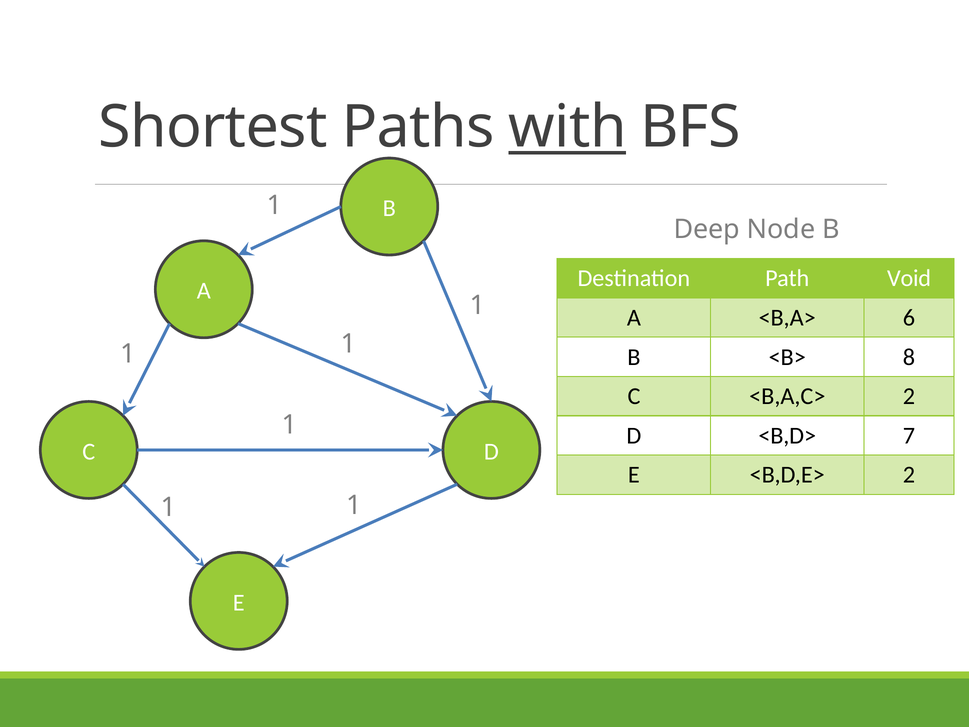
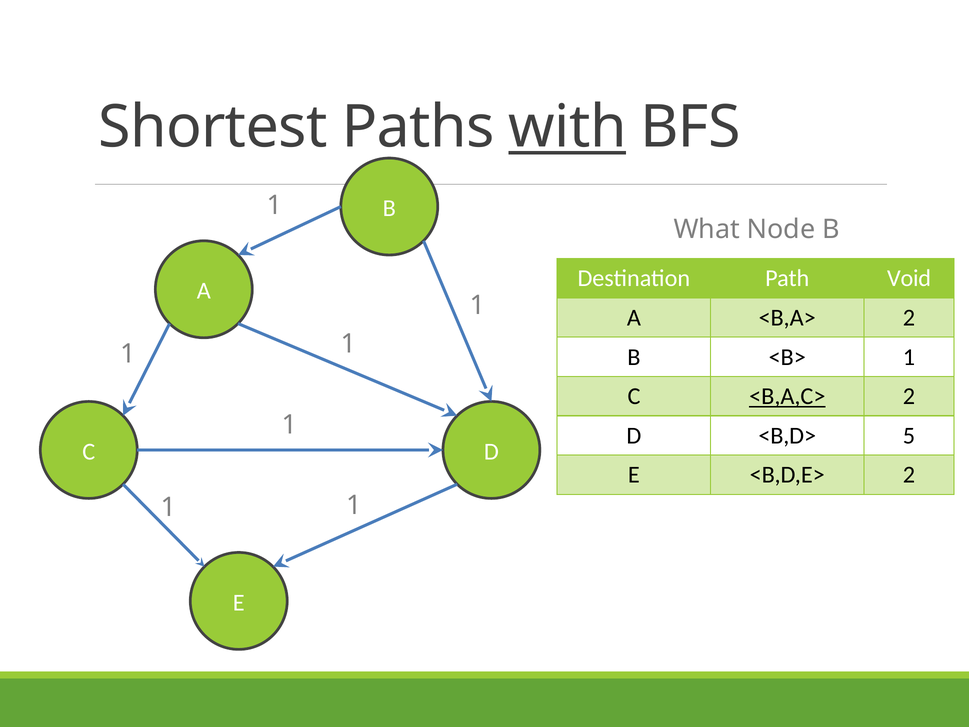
Deep: Deep -> What
<B,A> 6: 6 -> 2
<B> 8: 8 -> 1
<B,A,C> underline: none -> present
7: 7 -> 5
